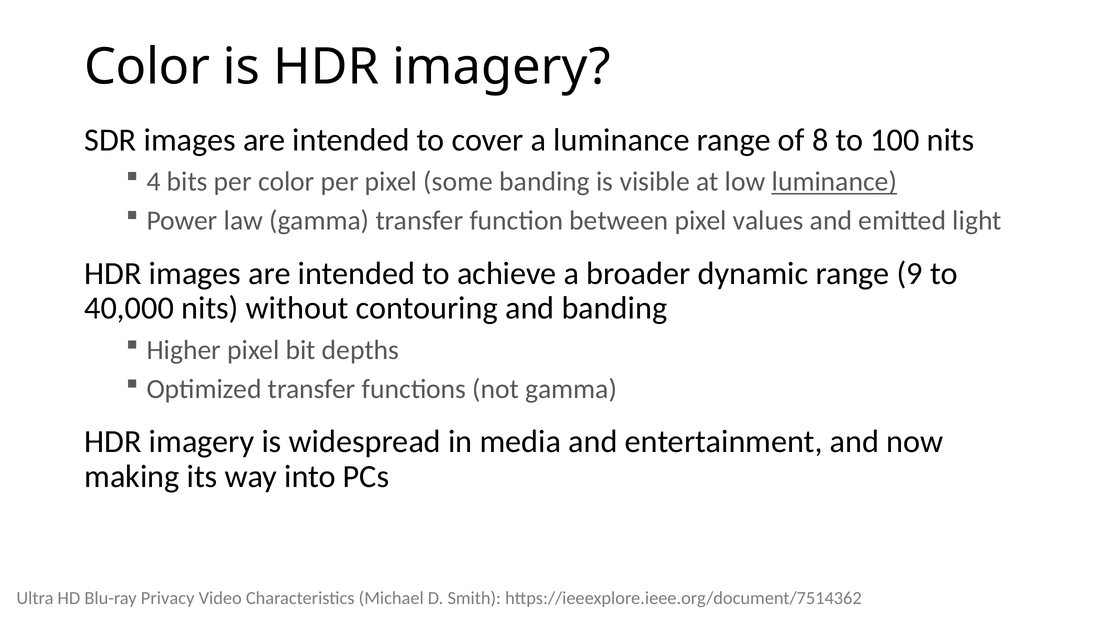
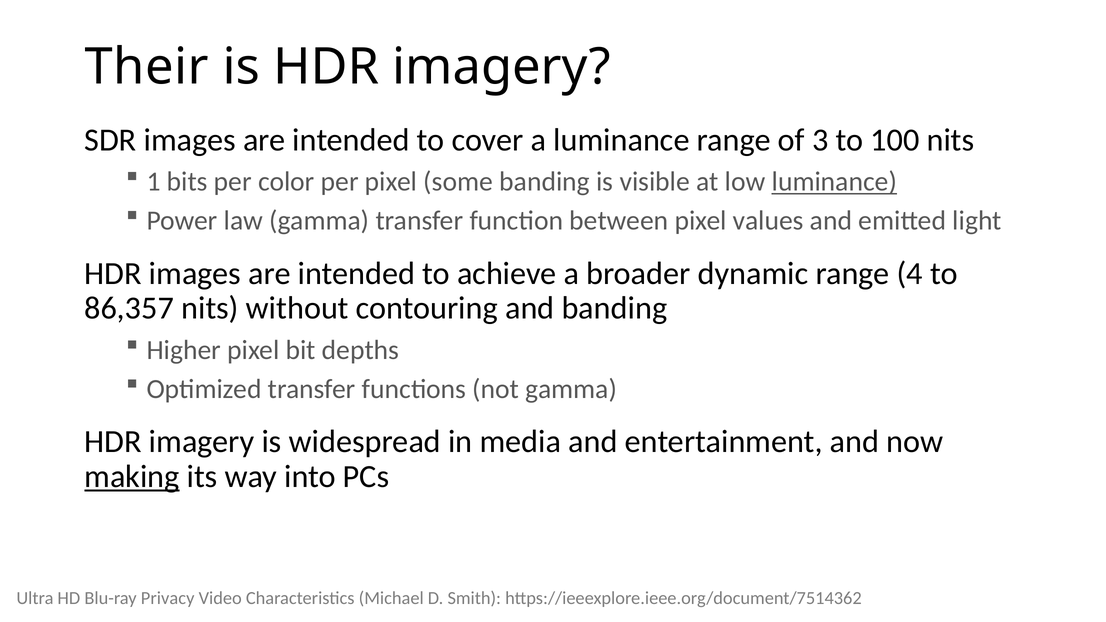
Color at (147, 67): Color -> Their
8: 8 -> 3
4: 4 -> 1
9: 9 -> 4
40,000: 40,000 -> 86,357
making underline: none -> present
